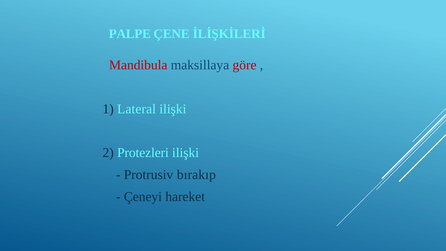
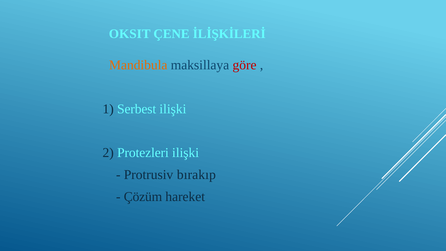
PALPE: PALPE -> OKSIT
Mandibula colour: red -> orange
Lateral: Lateral -> Serbest
Çeneyi: Çeneyi -> Çözüm
